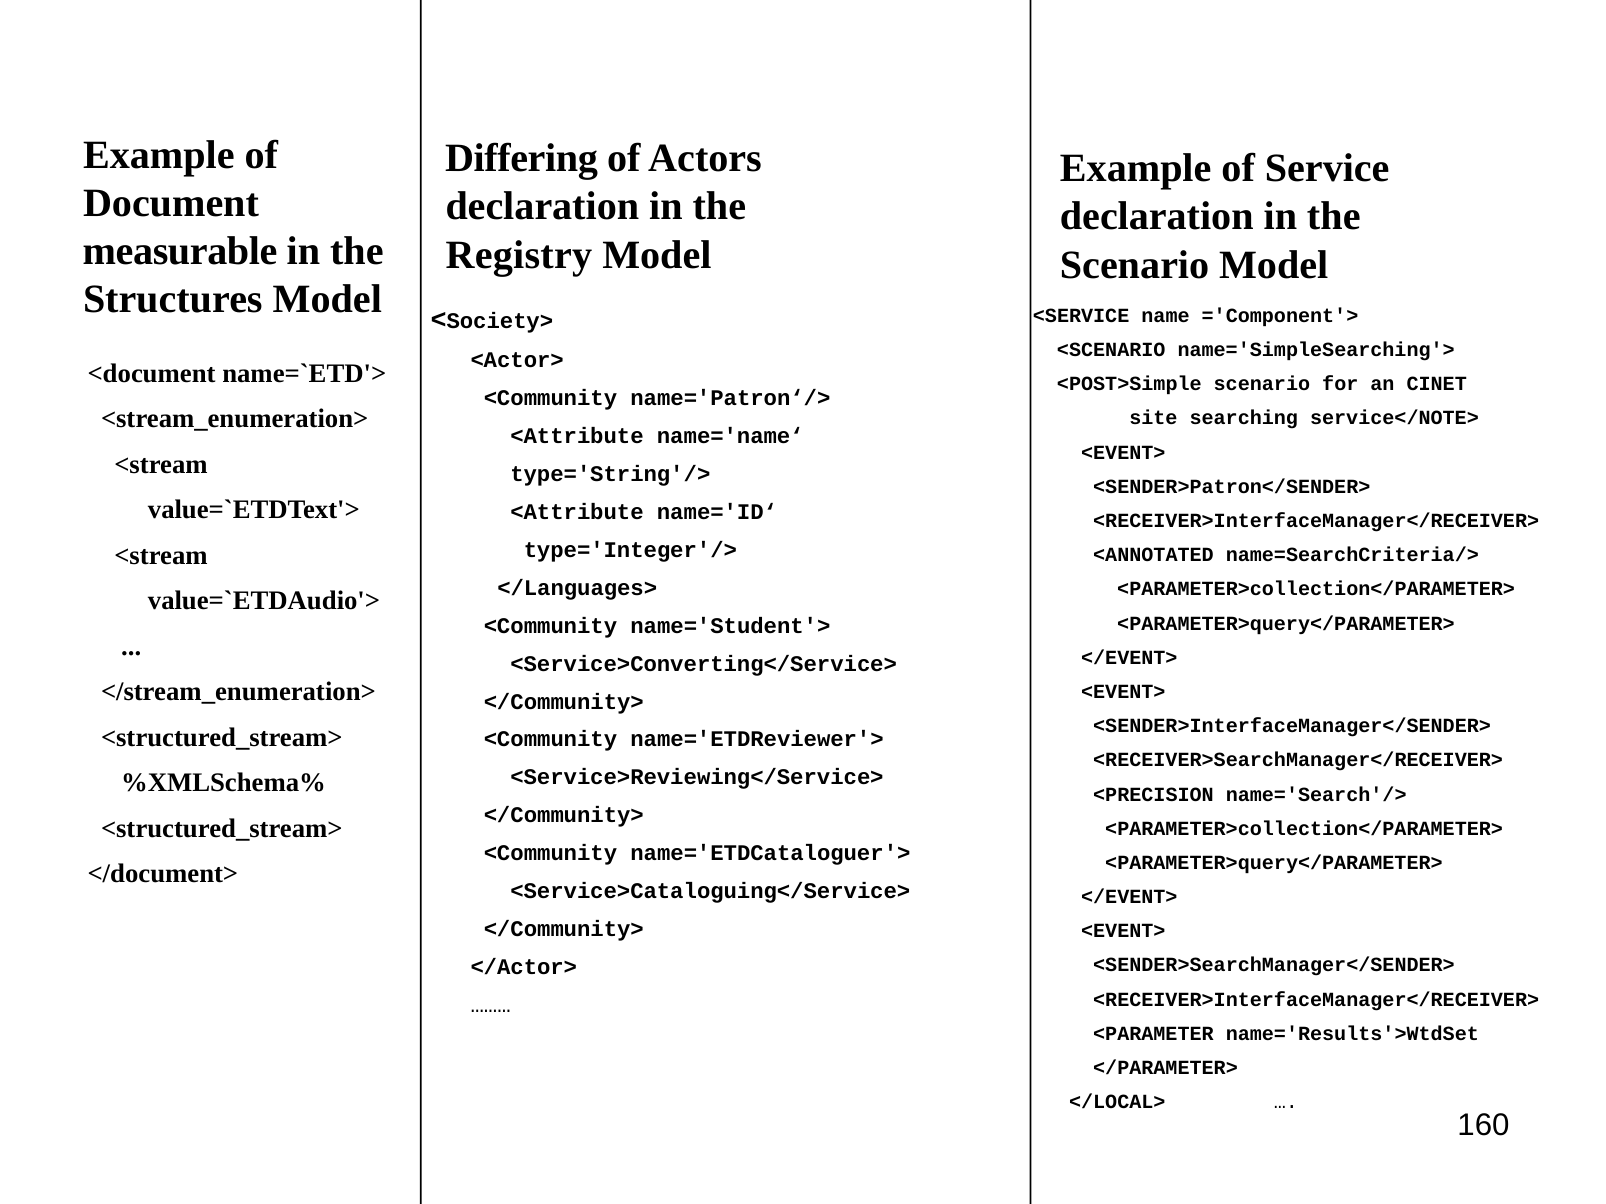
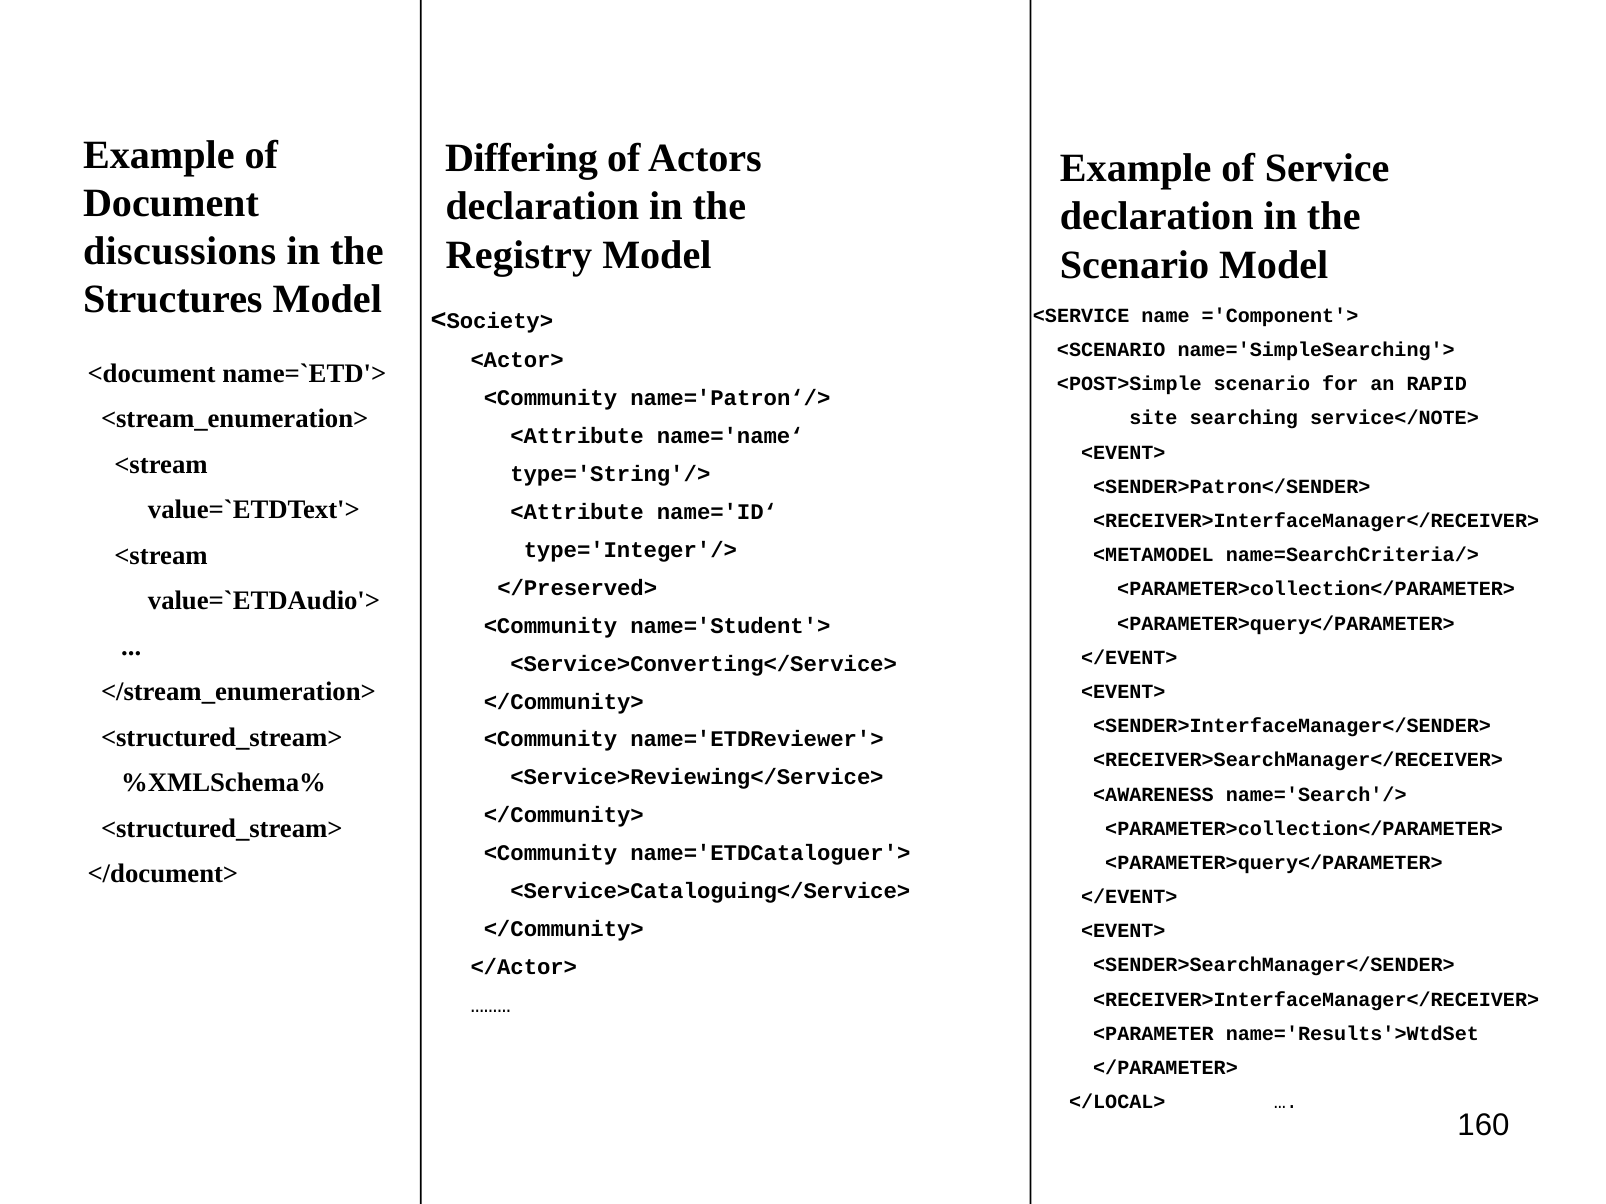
measurable: measurable -> discussions
CINET: CINET -> RAPID
<ANNOTATED: <ANNOTATED -> <METAMODEL
</Languages>: </Languages> -> </Preserved>
<PRECISION: <PRECISION -> <AWARENESS
